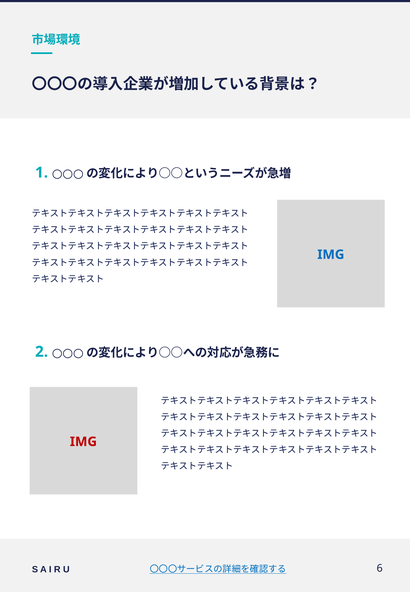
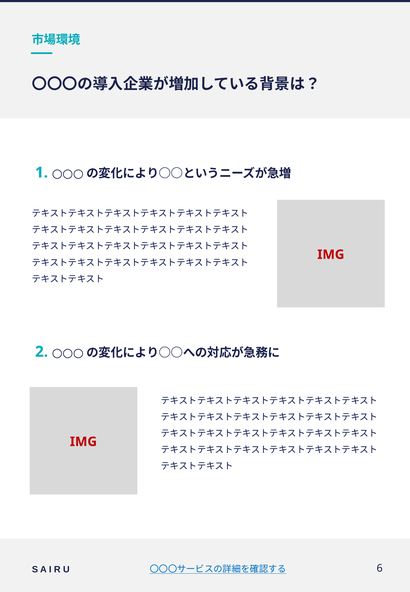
IMG at (331, 255) colour: blue -> red
